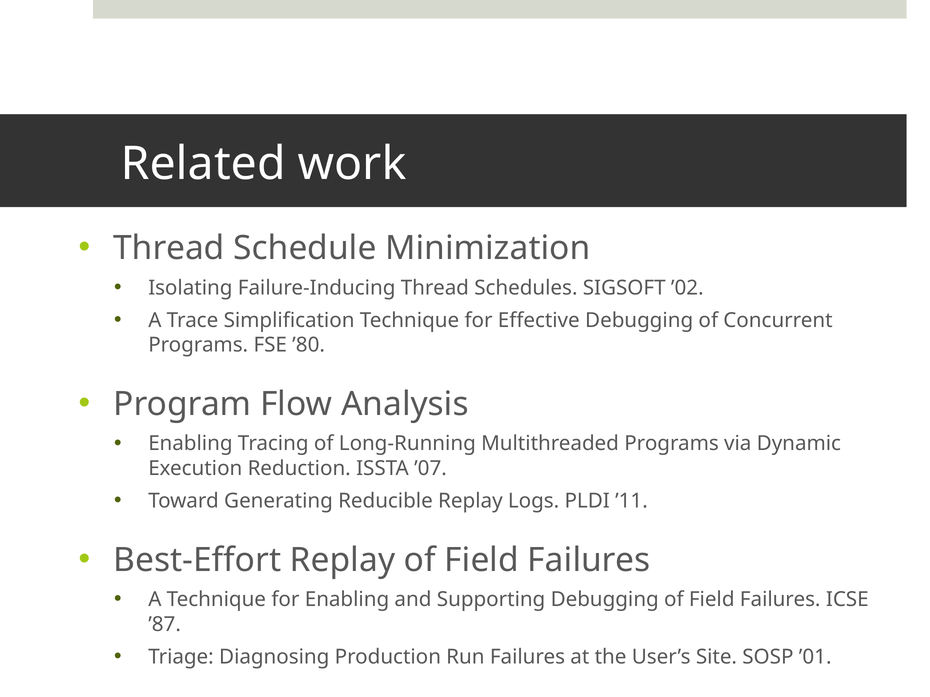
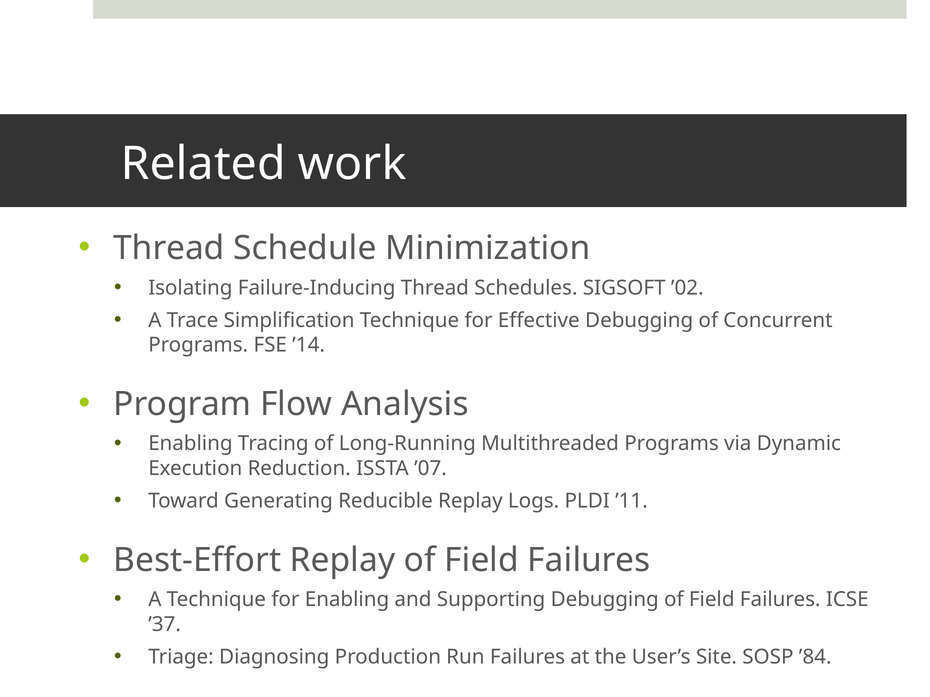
’80: ’80 -> ’14
’87: ’87 -> ’37
’01: ’01 -> ’84
